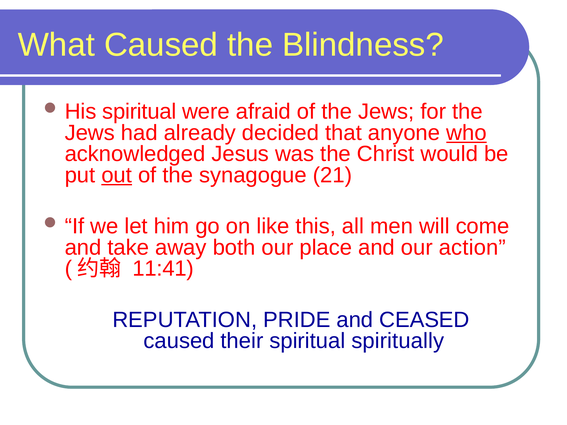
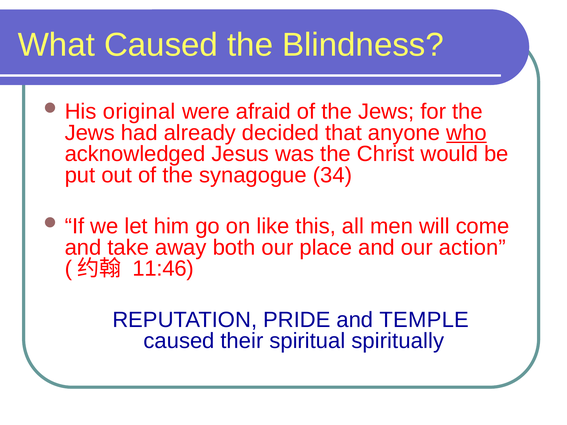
spiritual at (139, 112): spiritual -> original
out underline: present -> none
21: 21 -> 34
11:41: 11:41 -> 11:46
CEASED: CEASED -> TEMPLE
